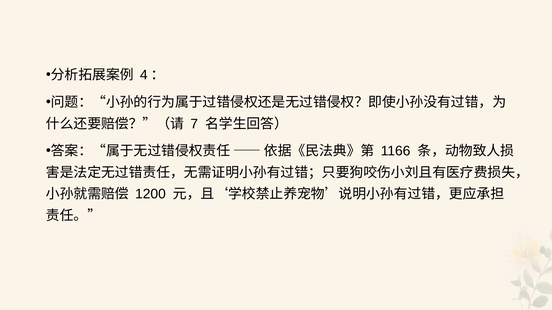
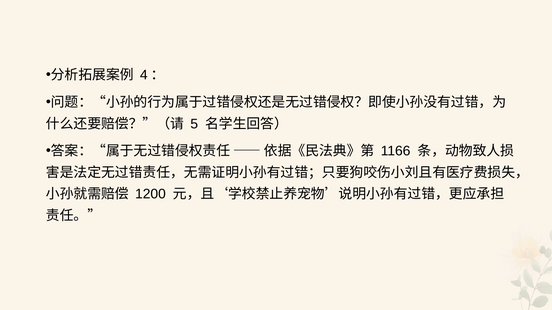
7: 7 -> 5
